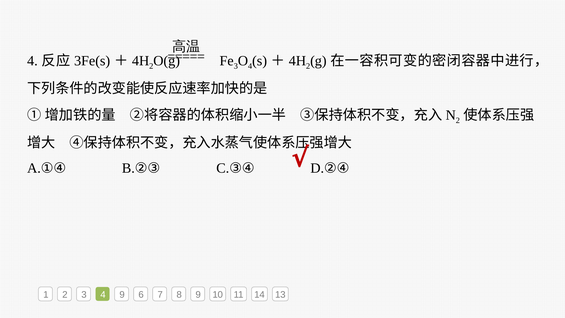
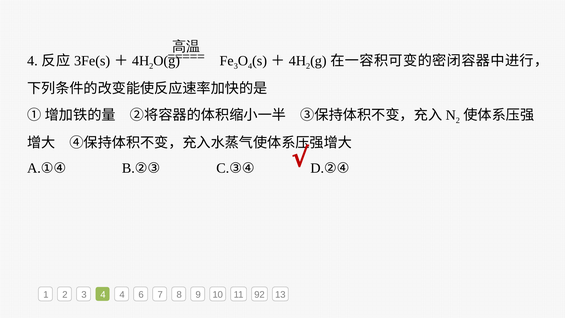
4 9: 9 -> 4
14: 14 -> 92
